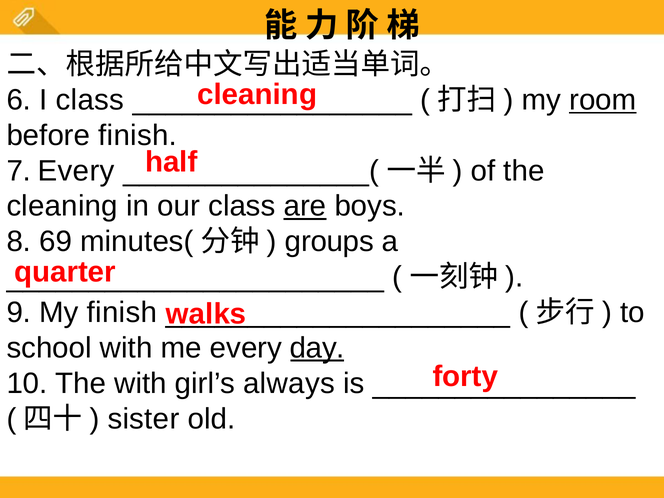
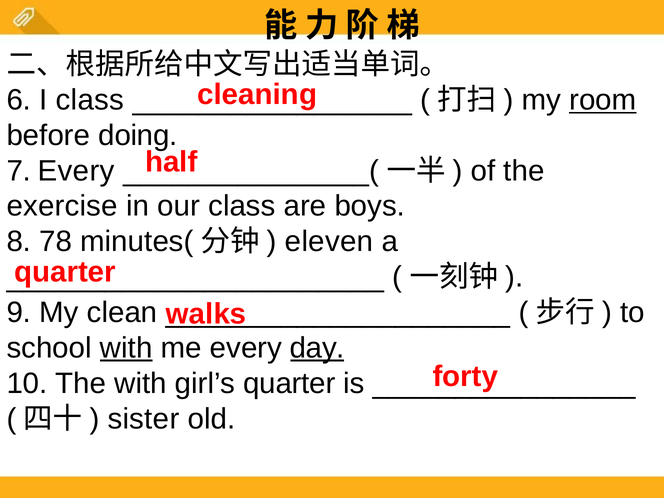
before finish: finish -> doing
cleaning at (62, 206): cleaning -> exercise
are underline: present -> none
69: 69 -> 78
groups: groups -> eleven
My finish: finish -> clean
with at (126, 348) underline: none -> present
girl’s always: always -> quarter
